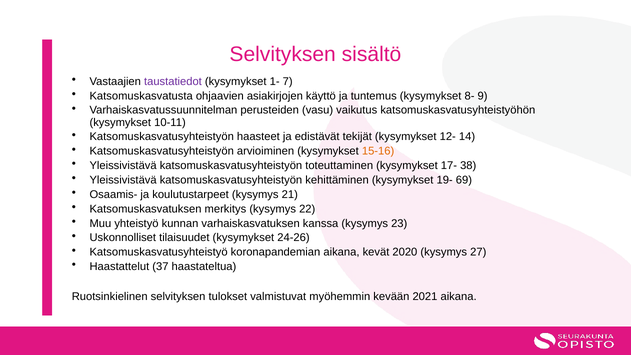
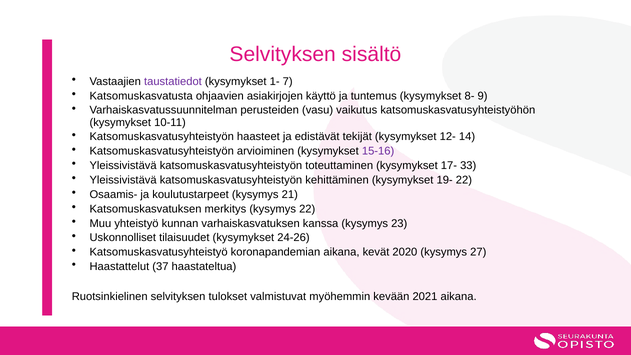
15-16 colour: orange -> purple
38: 38 -> 33
19- 69: 69 -> 22
